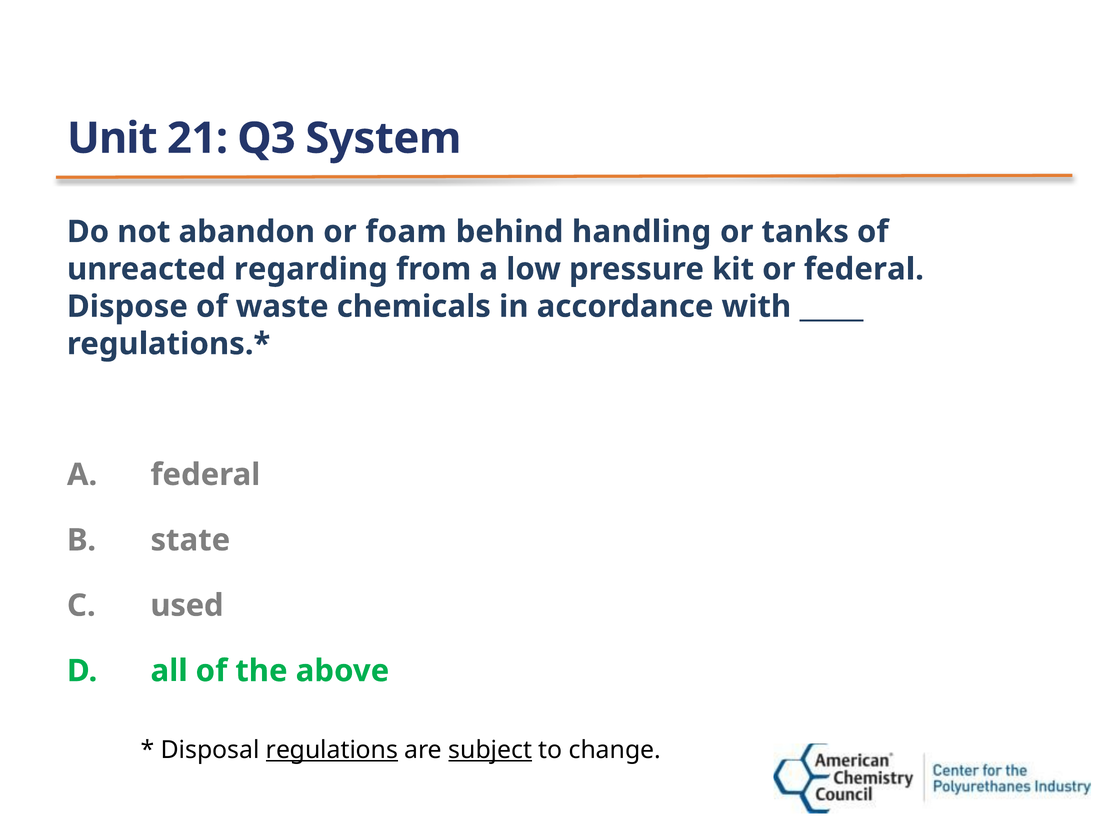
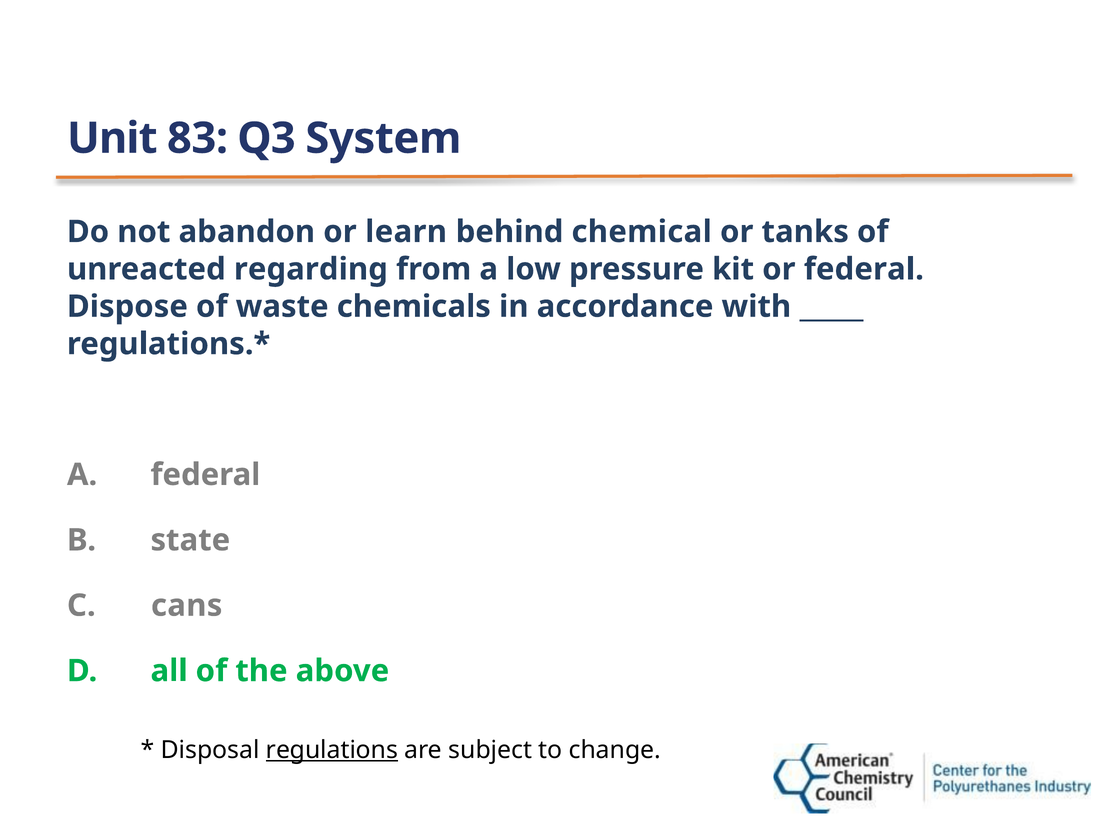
21: 21 -> 83
foam: foam -> learn
handling: handling -> chemical
used: used -> cans
subject underline: present -> none
